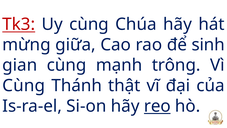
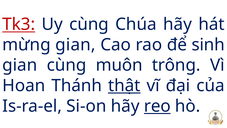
mừng giữa: giữa -> gian
mạnh: mạnh -> muôn
Cùng at (24, 85): Cùng -> Hoan
thật underline: none -> present
